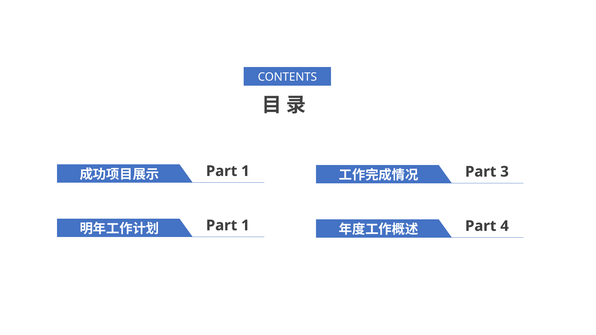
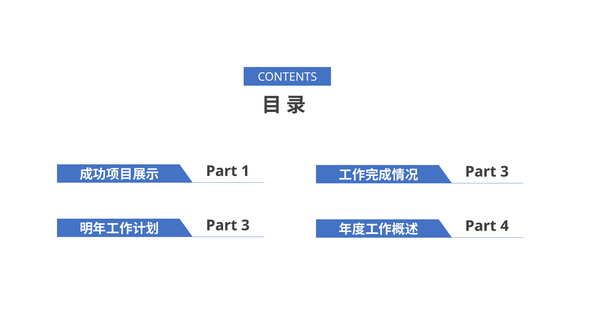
1 at (245, 226): 1 -> 3
